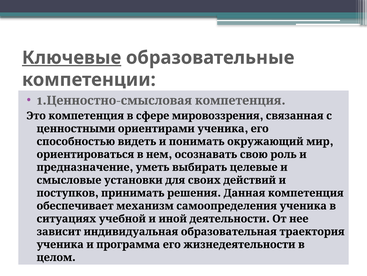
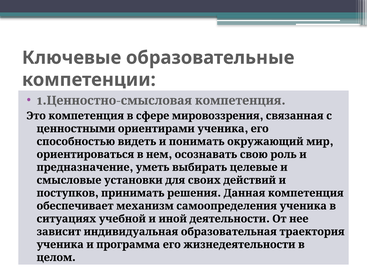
Ключевые underline: present -> none
